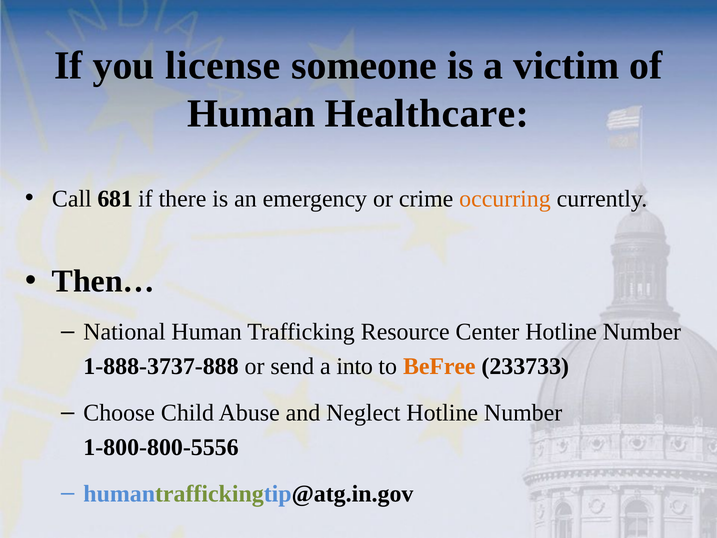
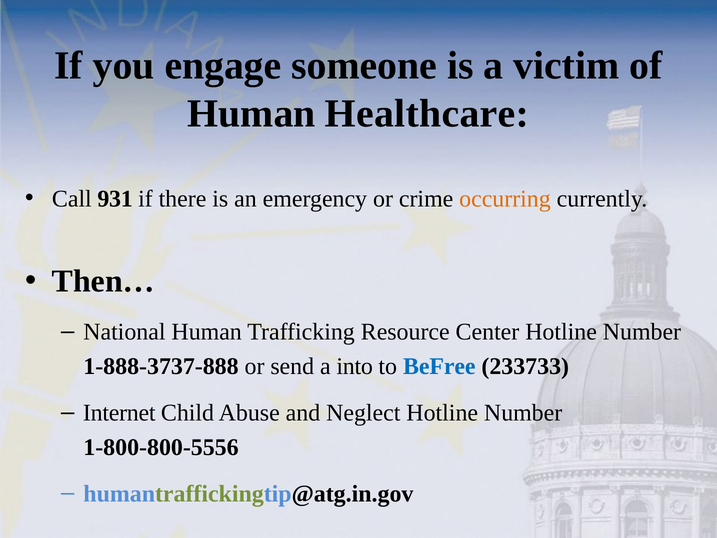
license: license -> engage
681: 681 -> 931
BeFree colour: orange -> blue
Choose: Choose -> Internet
